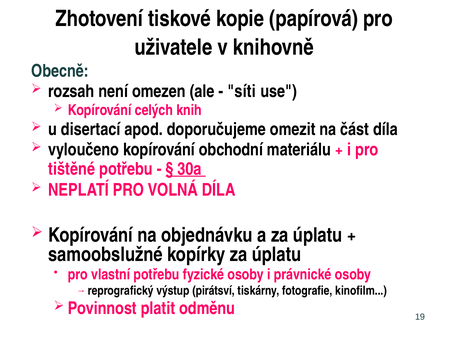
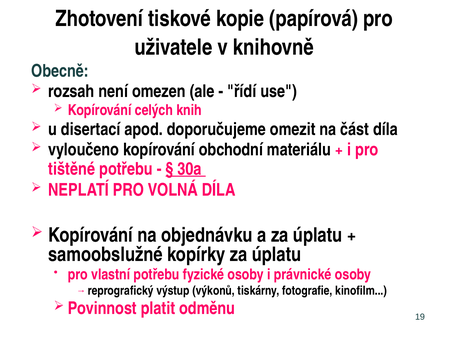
síti: síti -> řídí
pirátsví: pirátsví -> výkonů
